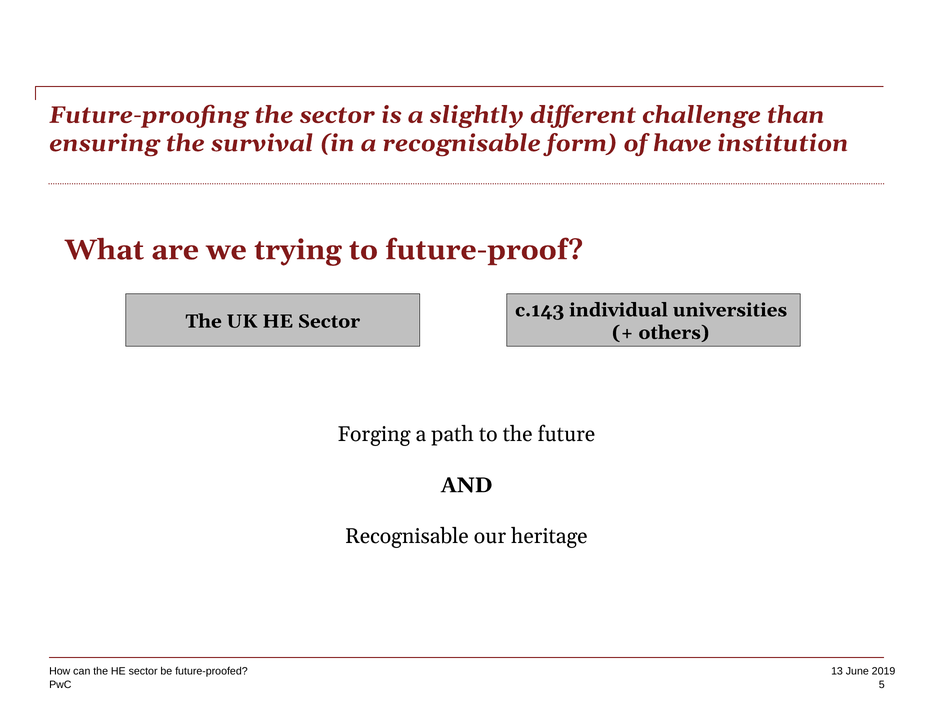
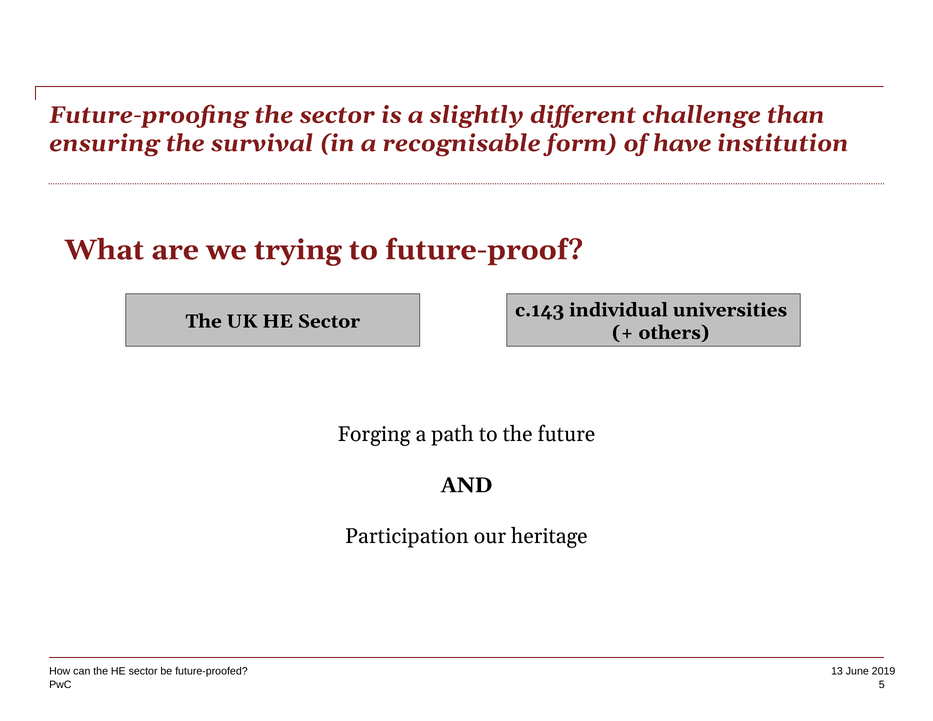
Recognisable at (407, 536): Recognisable -> Participation
